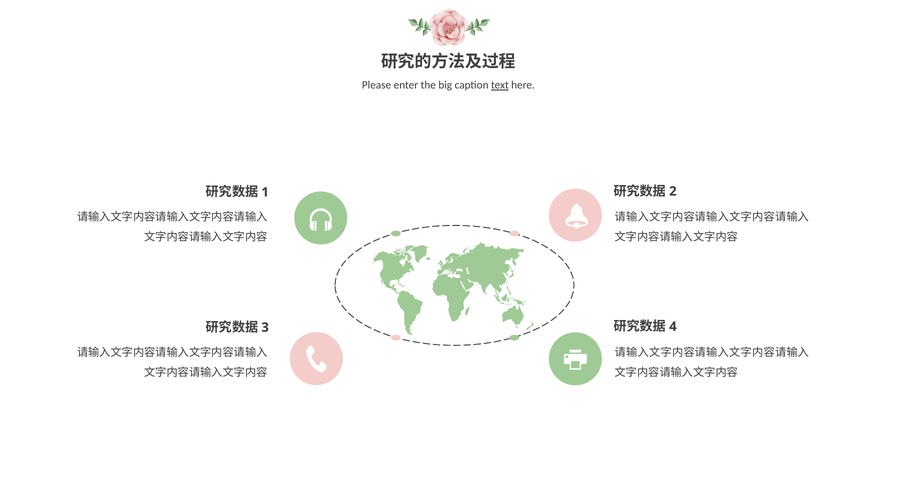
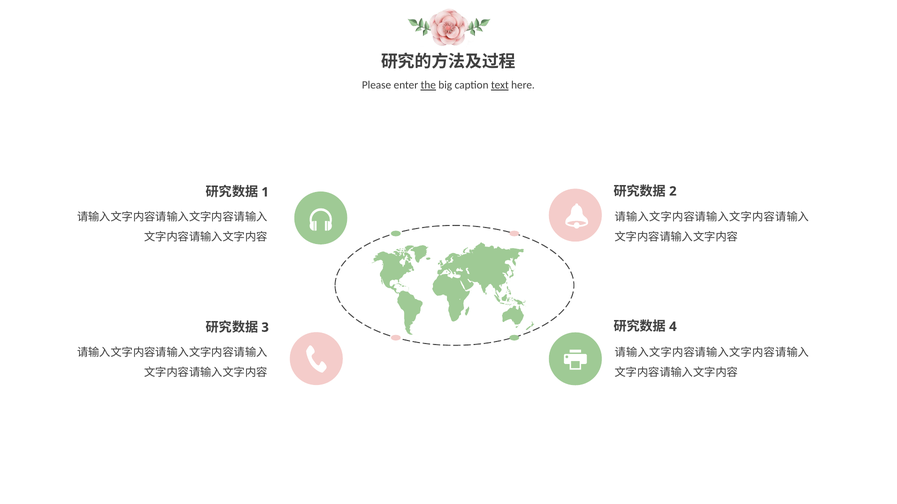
the underline: none -> present
